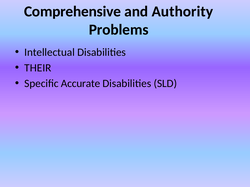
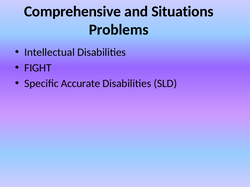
Authority: Authority -> Situations
THEIR: THEIR -> FIGHT
